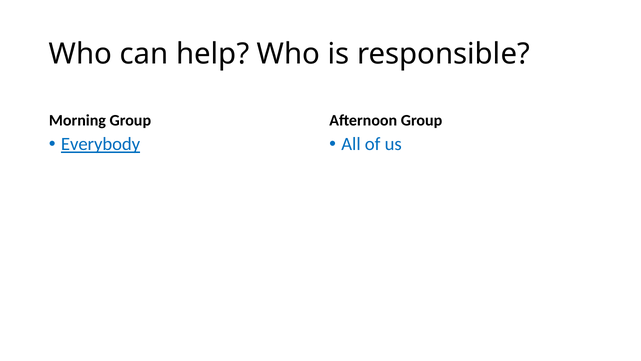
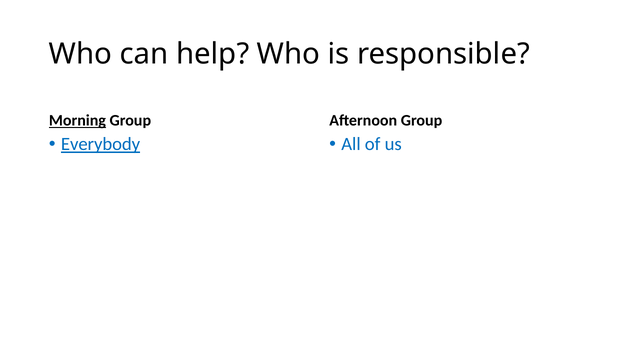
Morning underline: none -> present
